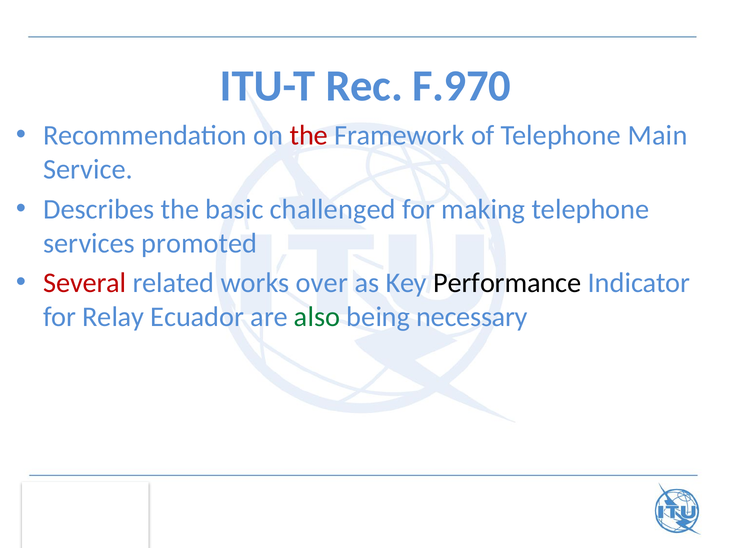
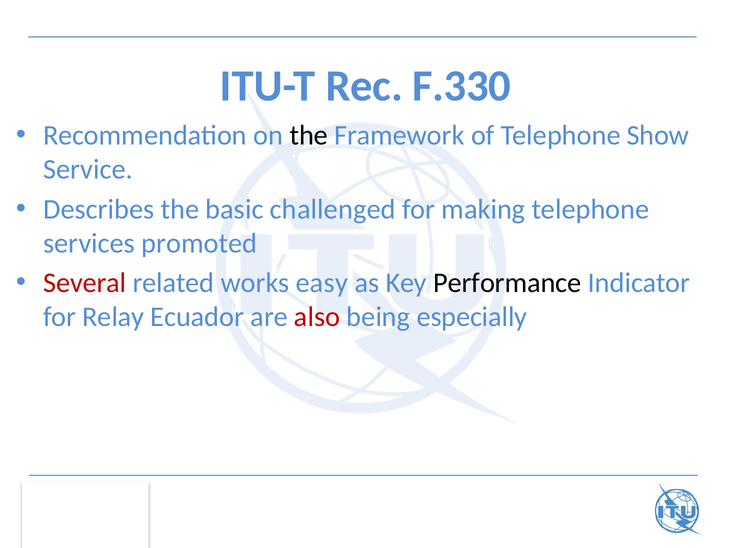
F.970: F.970 -> F.330
the at (309, 135) colour: red -> black
Main: Main -> Show
over: over -> easy
also colour: green -> red
necessary: necessary -> especially
